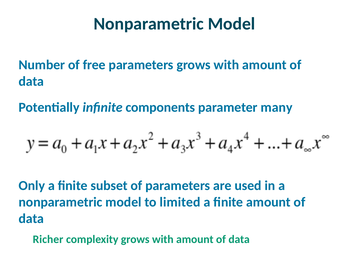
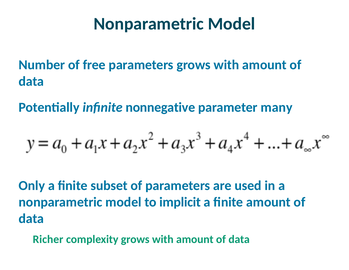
components: components -> nonnegative
limited: limited -> implicit
